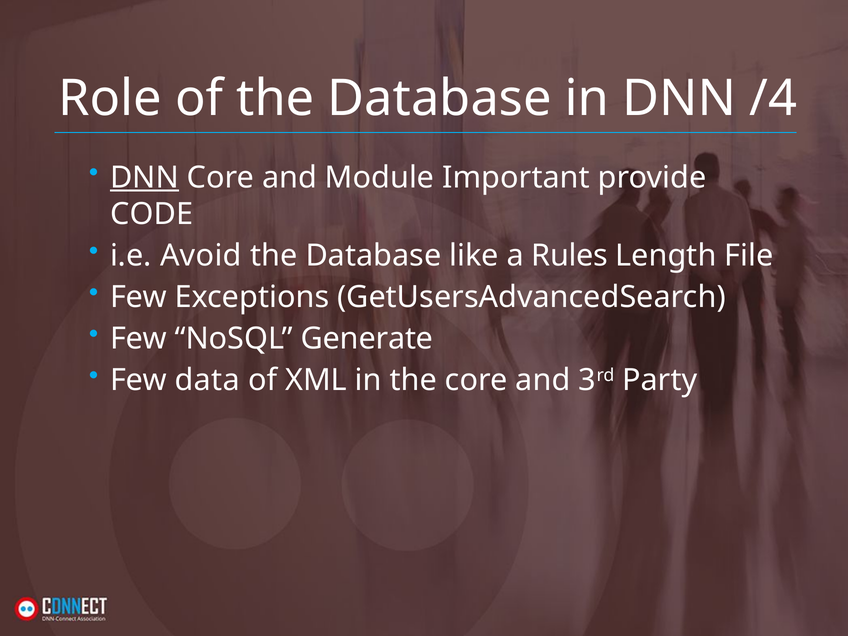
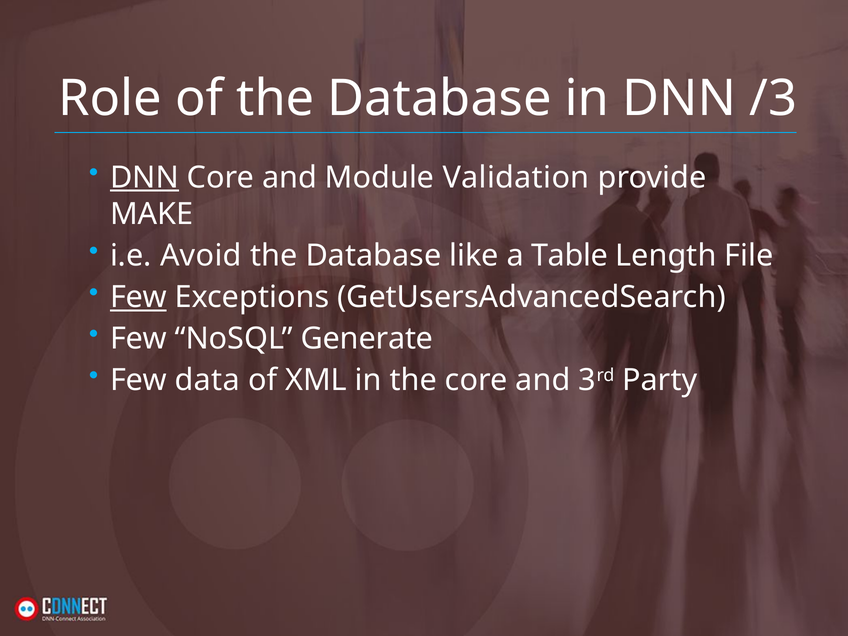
/4: /4 -> /3
Important: Important -> Validation
CODE: CODE -> MAKE
Rules: Rules -> Table
Few at (139, 297) underline: none -> present
